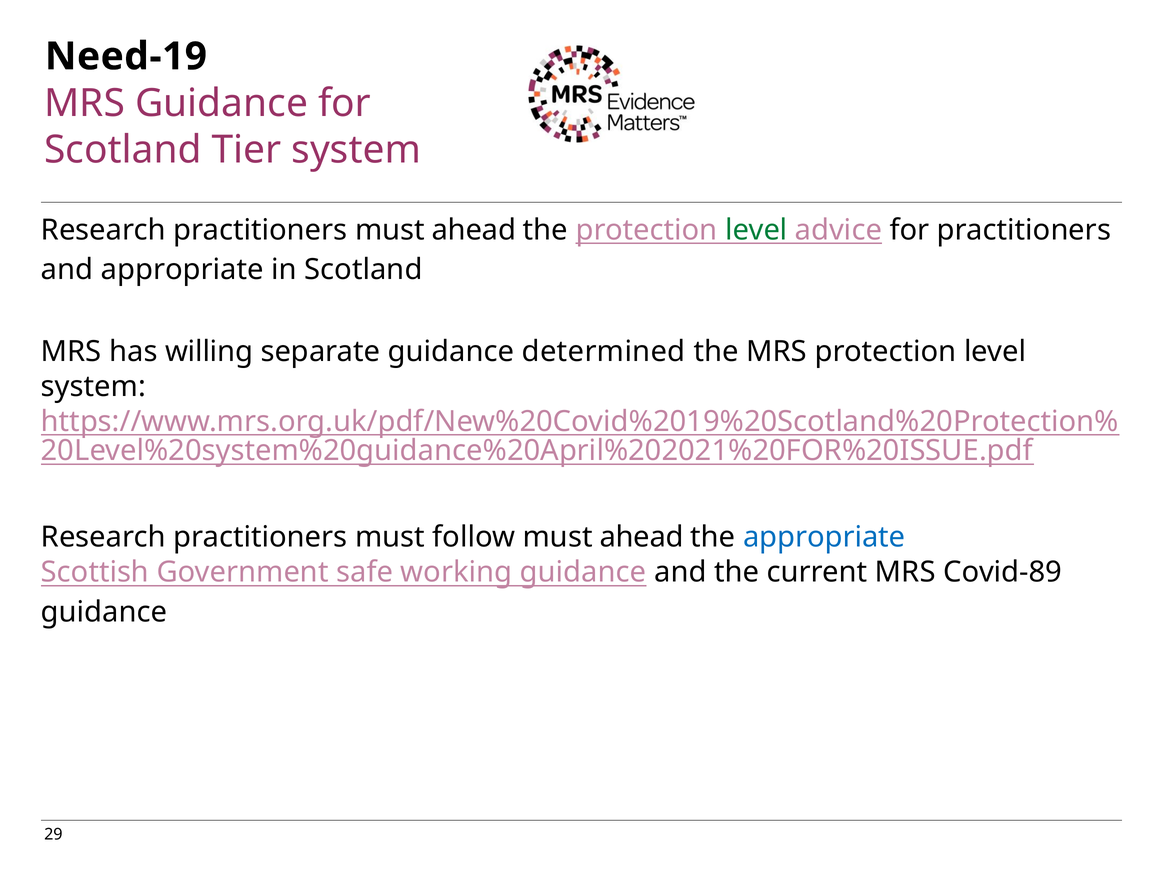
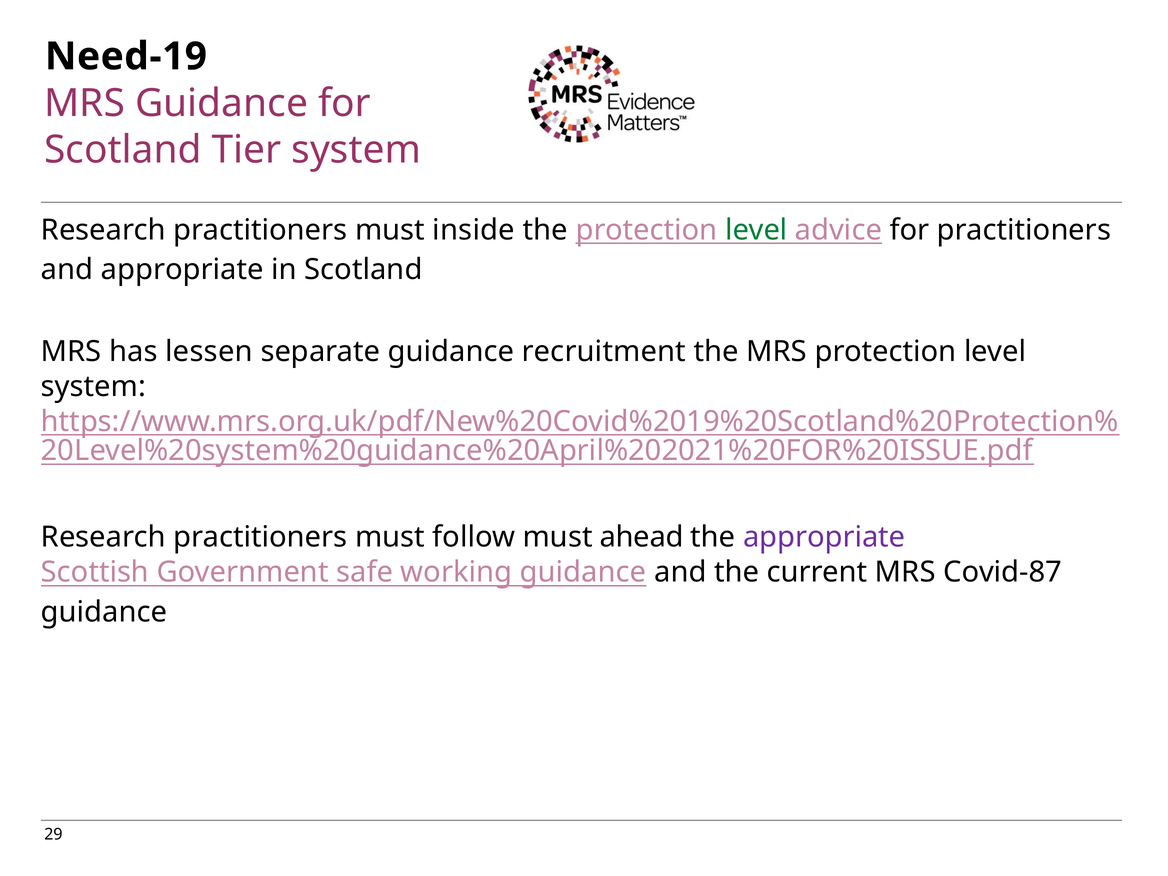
practitioners must ahead: ahead -> inside
willing: willing -> lessen
determined: determined -> recruitment
appropriate at (824, 537) colour: blue -> purple
Covid-89: Covid-89 -> Covid-87
